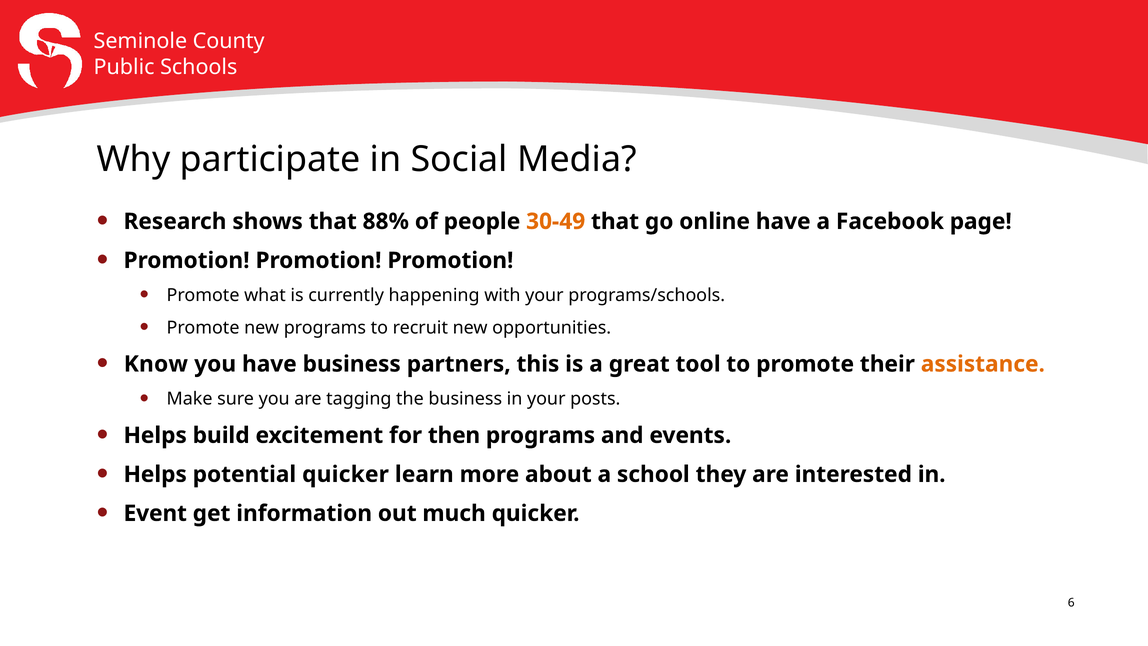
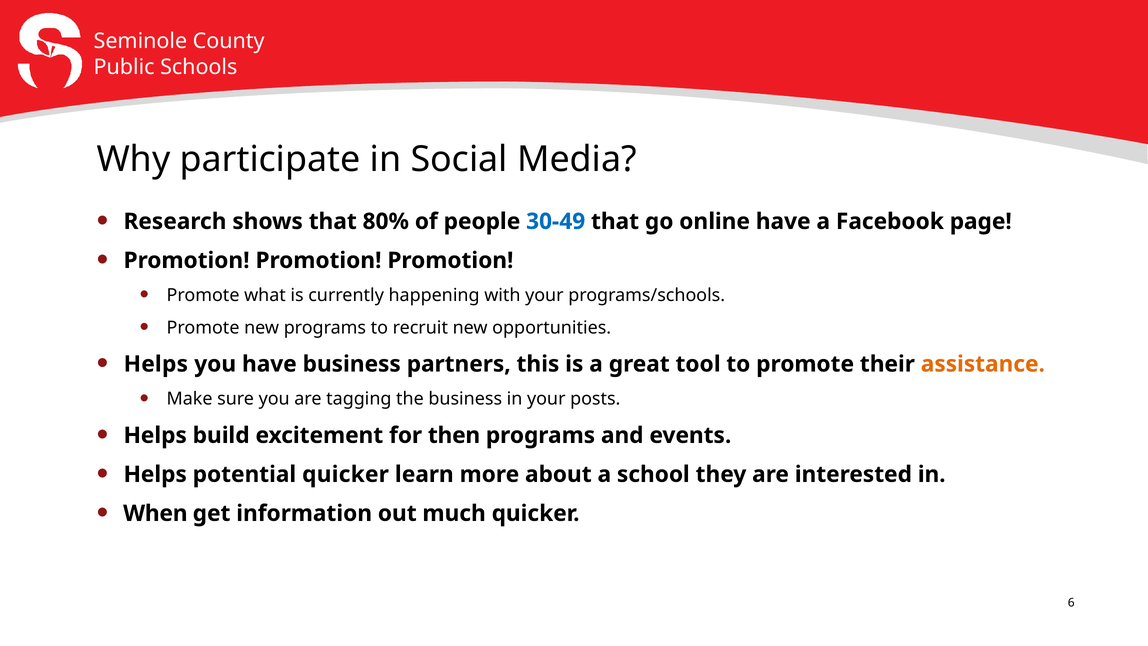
88%: 88% -> 80%
30-49 colour: orange -> blue
Know at (156, 364): Know -> Helps
Event: Event -> When
